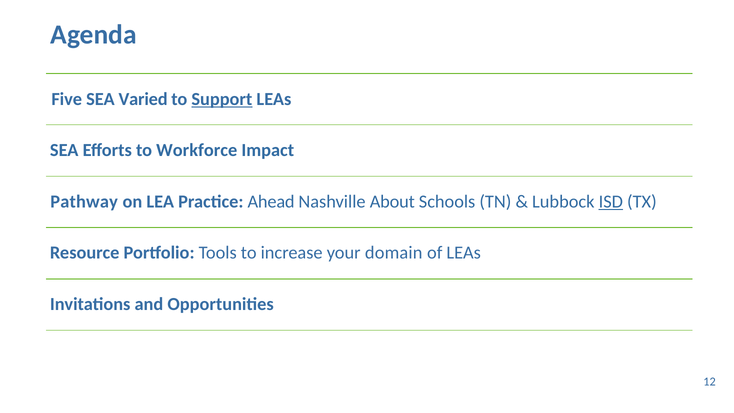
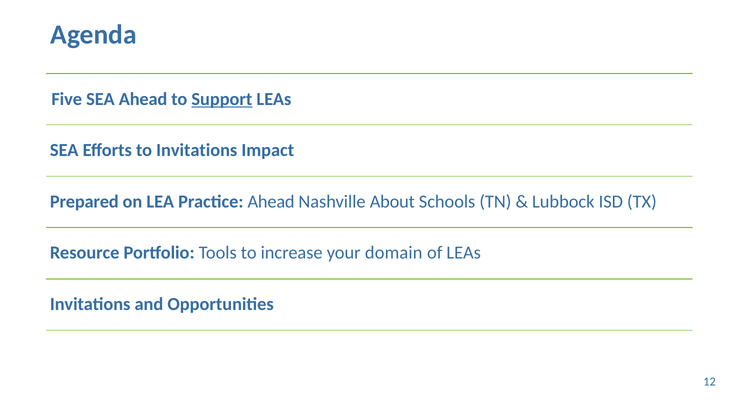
SEA Varied: Varied -> Ahead
to Workforce: Workforce -> Invitations
Pathway: Pathway -> Prepared
ISD underline: present -> none
